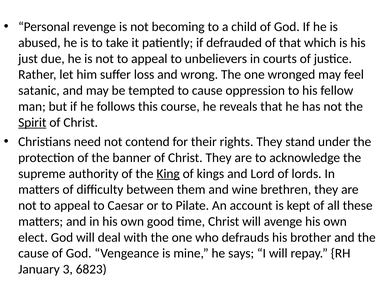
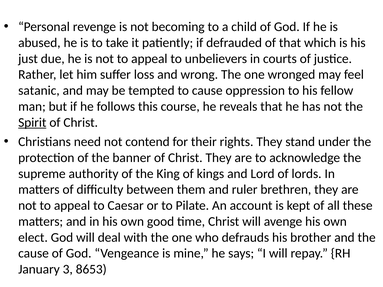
King underline: present -> none
wine: wine -> ruler
6823: 6823 -> 8653
